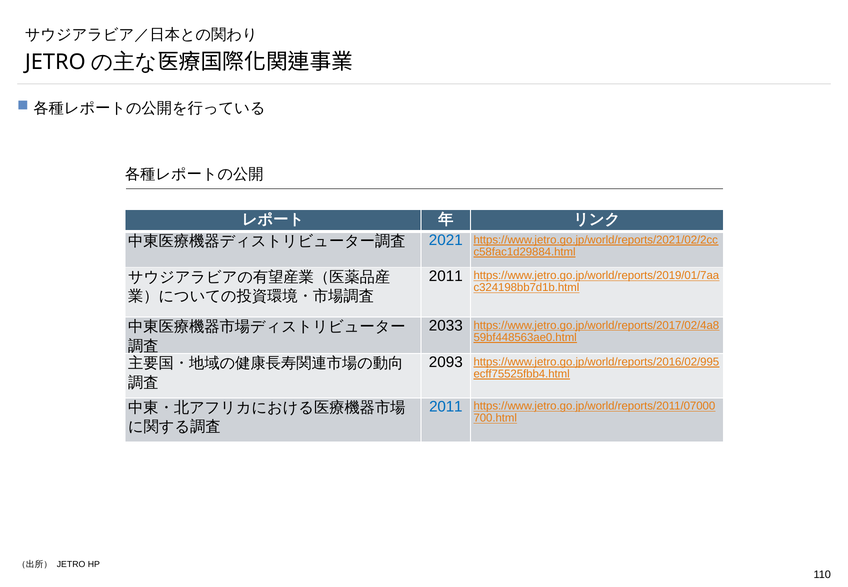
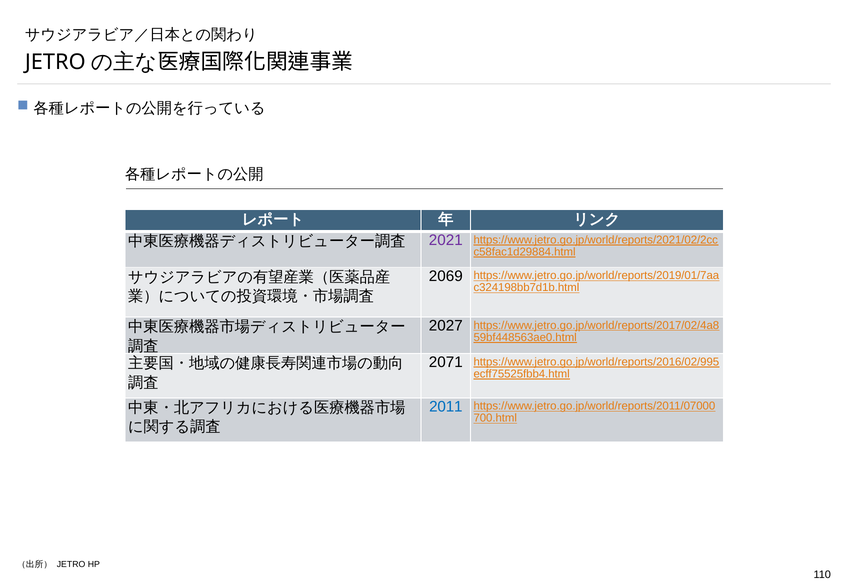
2021 colour: blue -> purple
2011 at (446, 276): 2011 -> 2069
2033: 2033 -> 2027
2093: 2093 -> 2071
